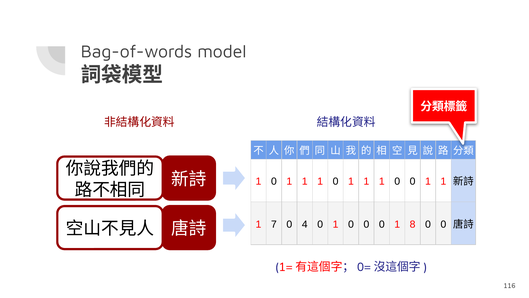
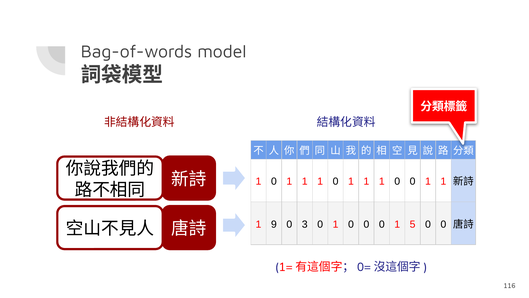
7: 7 -> 9
4: 4 -> 3
8: 8 -> 5
